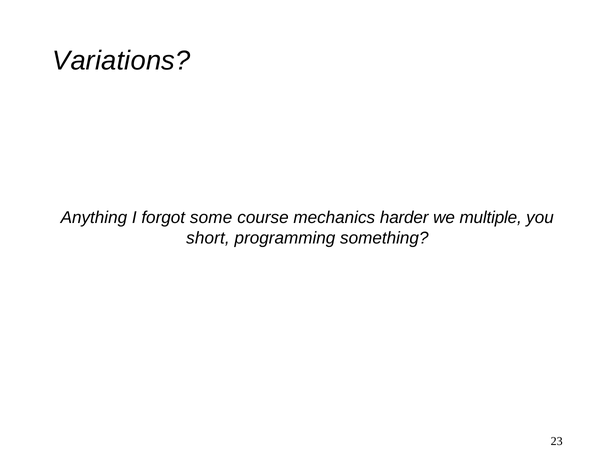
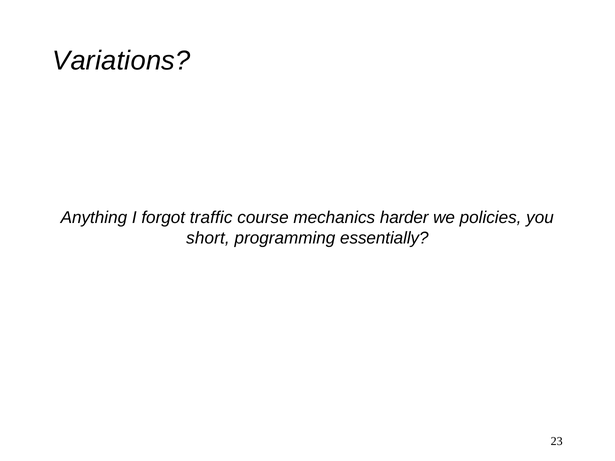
some: some -> traffic
multiple: multiple -> policies
something: something -> essentially
